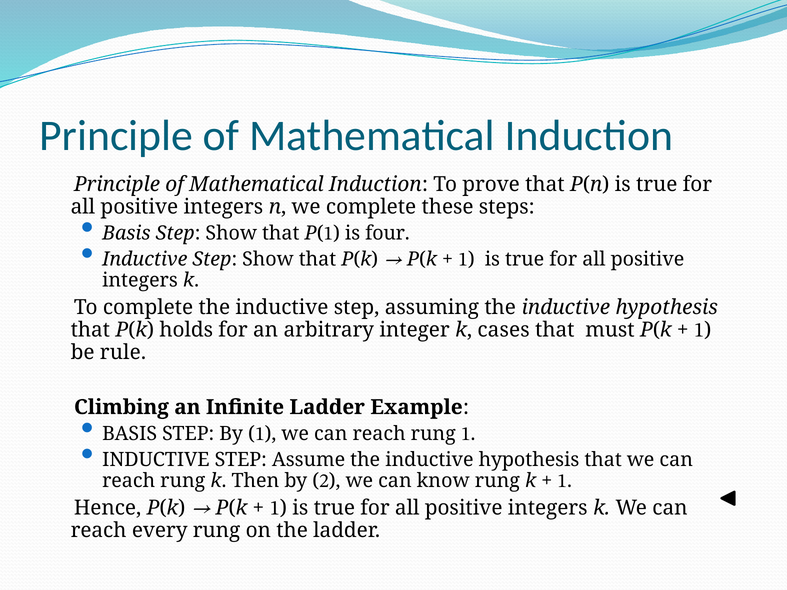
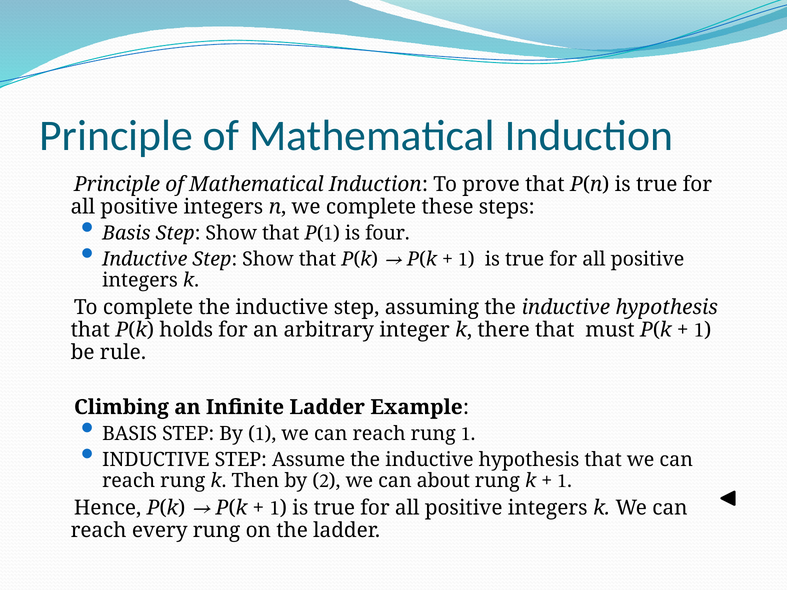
cases: cases -> there
know: know -> about
